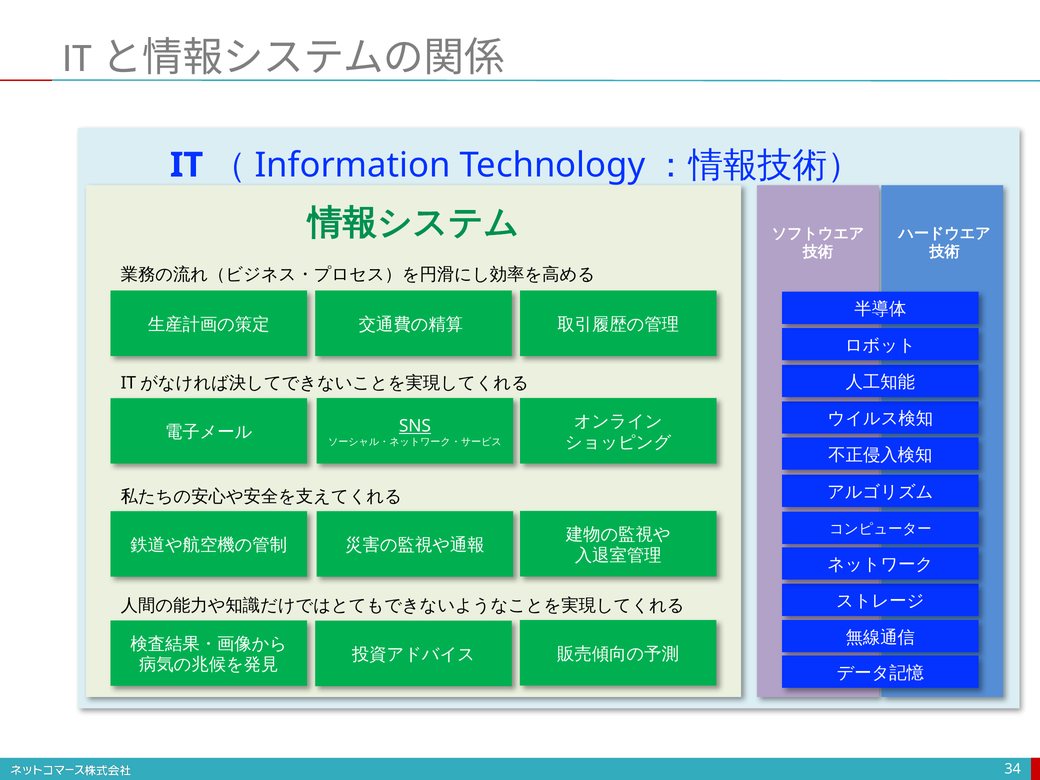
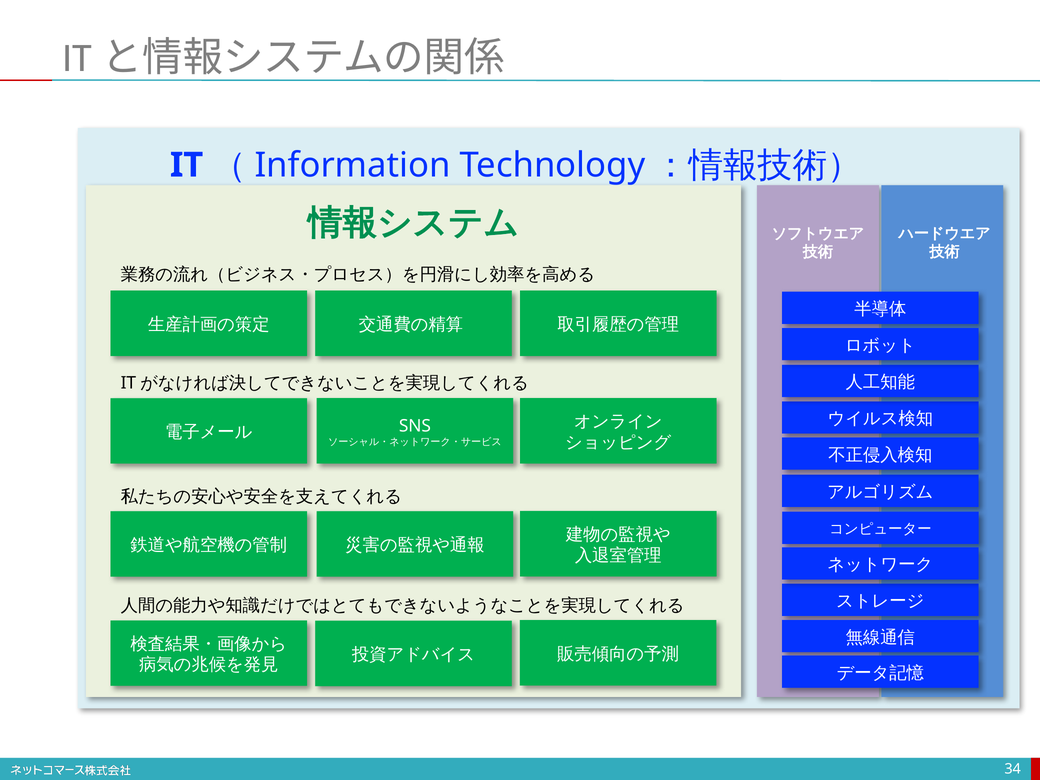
SNS underline: present -> none
